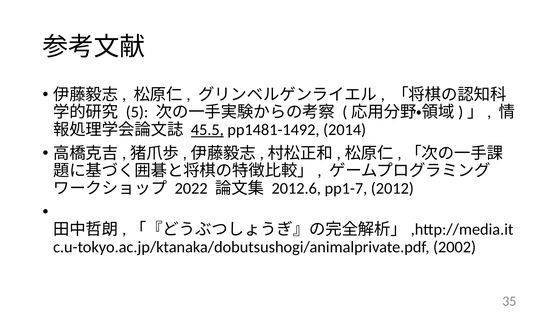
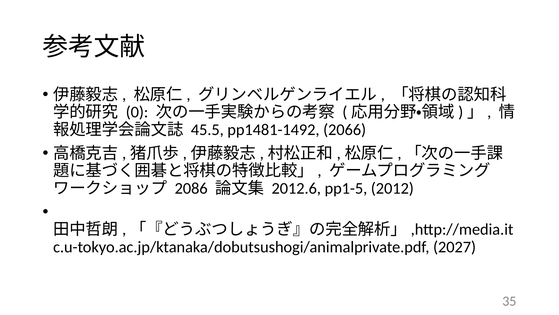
5: 5 -> 0
45.5 underline: present -> none
2014: 2014 -> 2066
2022: 2022 -> 2086
pp1-7: pp1-7 -> pp1-5
2002: 2002 -> 2027
